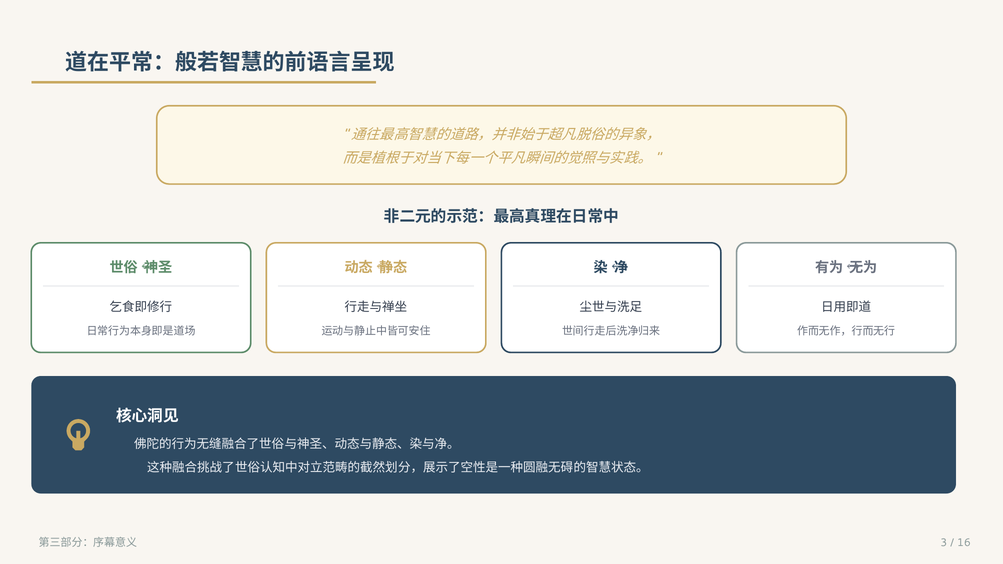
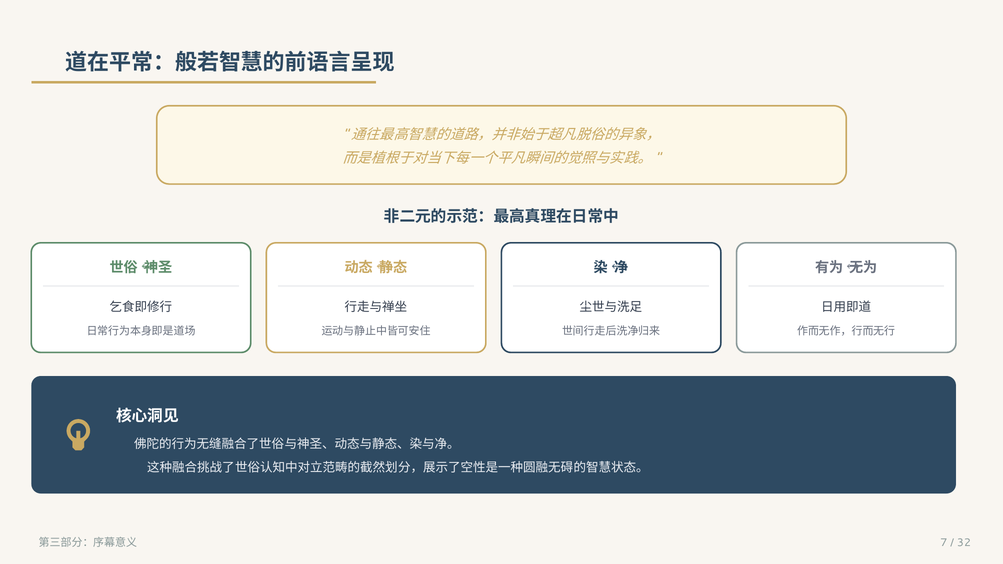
3: 3 -> 7
16: 16 -> 32
